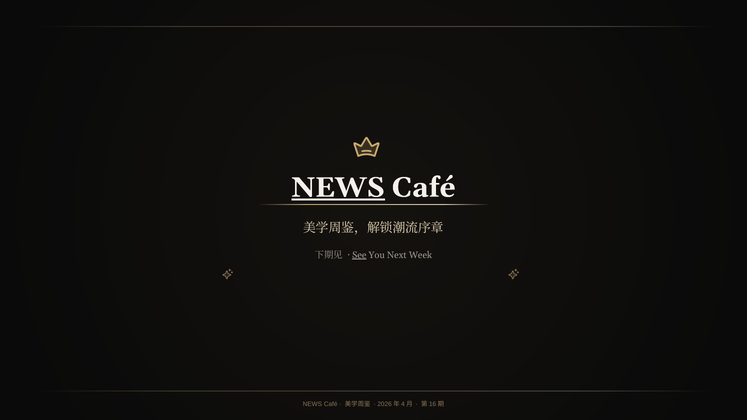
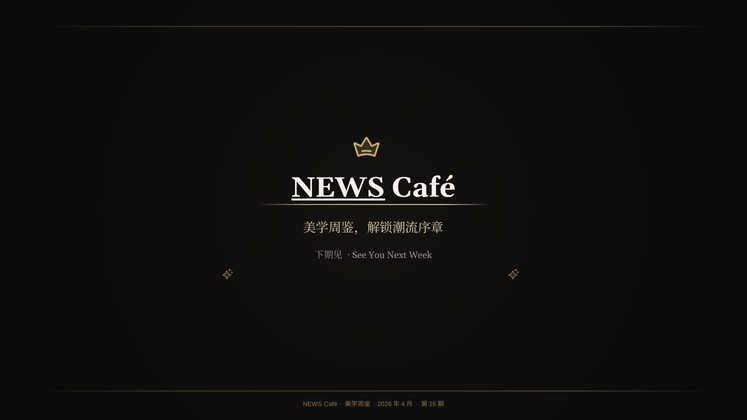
See underline: present -> none
